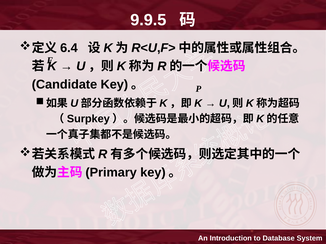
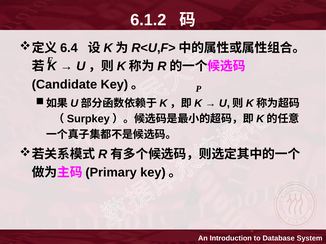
9.9.5: 9.9.5 -> 6.1.2
